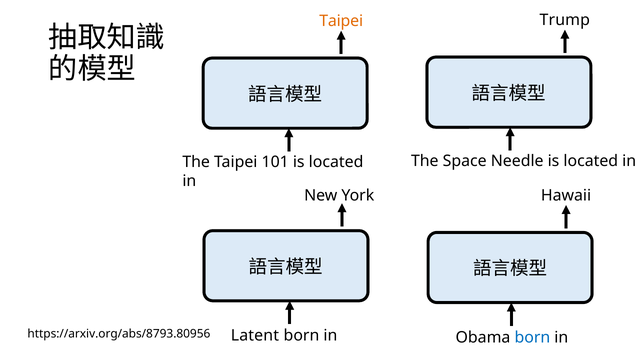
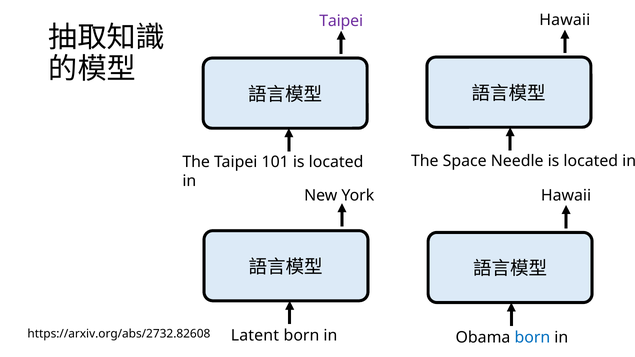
Trump at (565, 20): Trump -> Hawaii
Taipei at (341, 21) colour: orange -> purple
https://arxiv.org/abs/8793.80956: https://arxiv.org/abs/8793.80956 -> https://arxiv.org/abs/2732.82608
